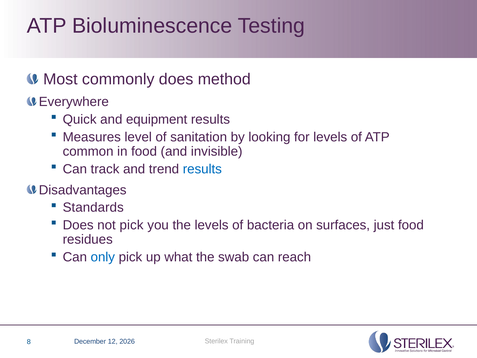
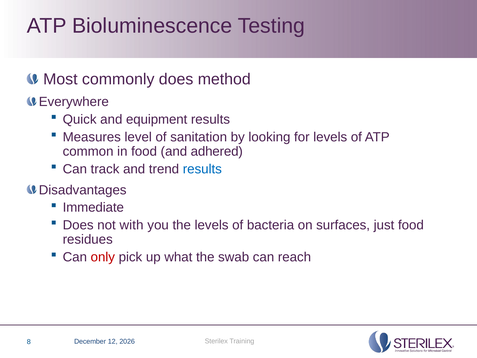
invisible: invisible -> adhered
Standards: Standards -> Immediate
not pick: pick -> with
only colour: blue -> red
